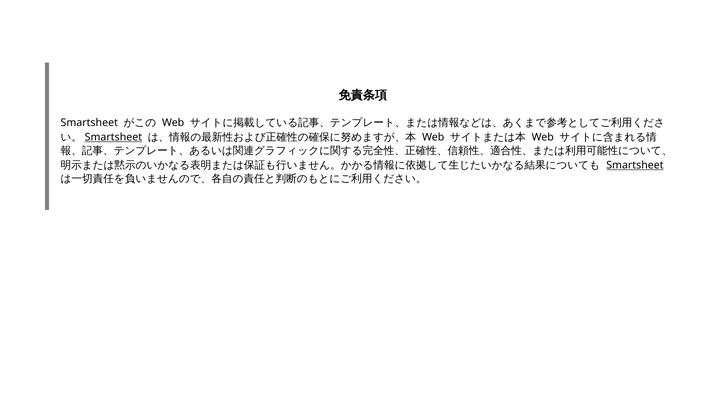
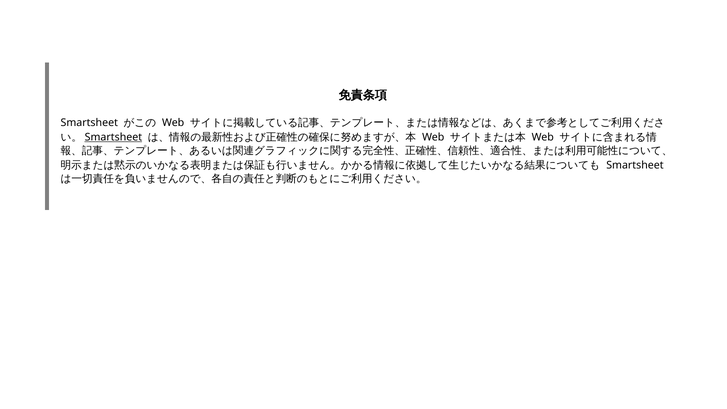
Smartsheet at (635, 165) underline: present -> none
